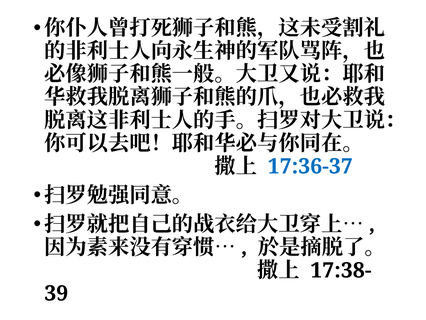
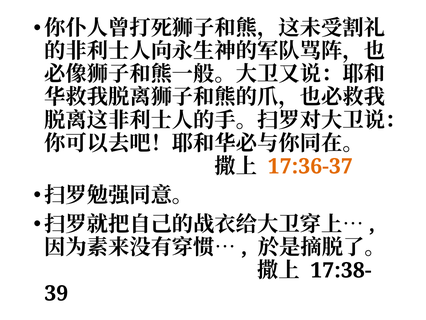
17:36-37 colour: blue -> orange
